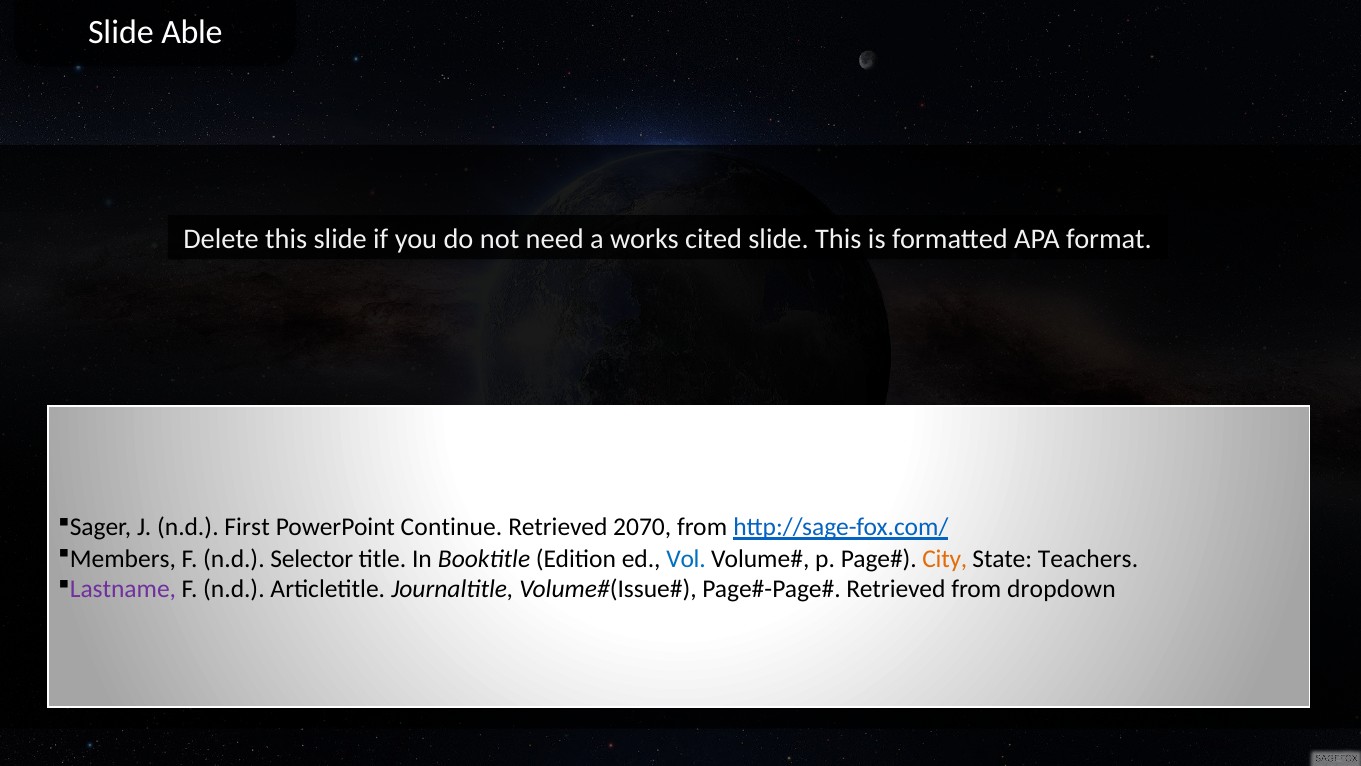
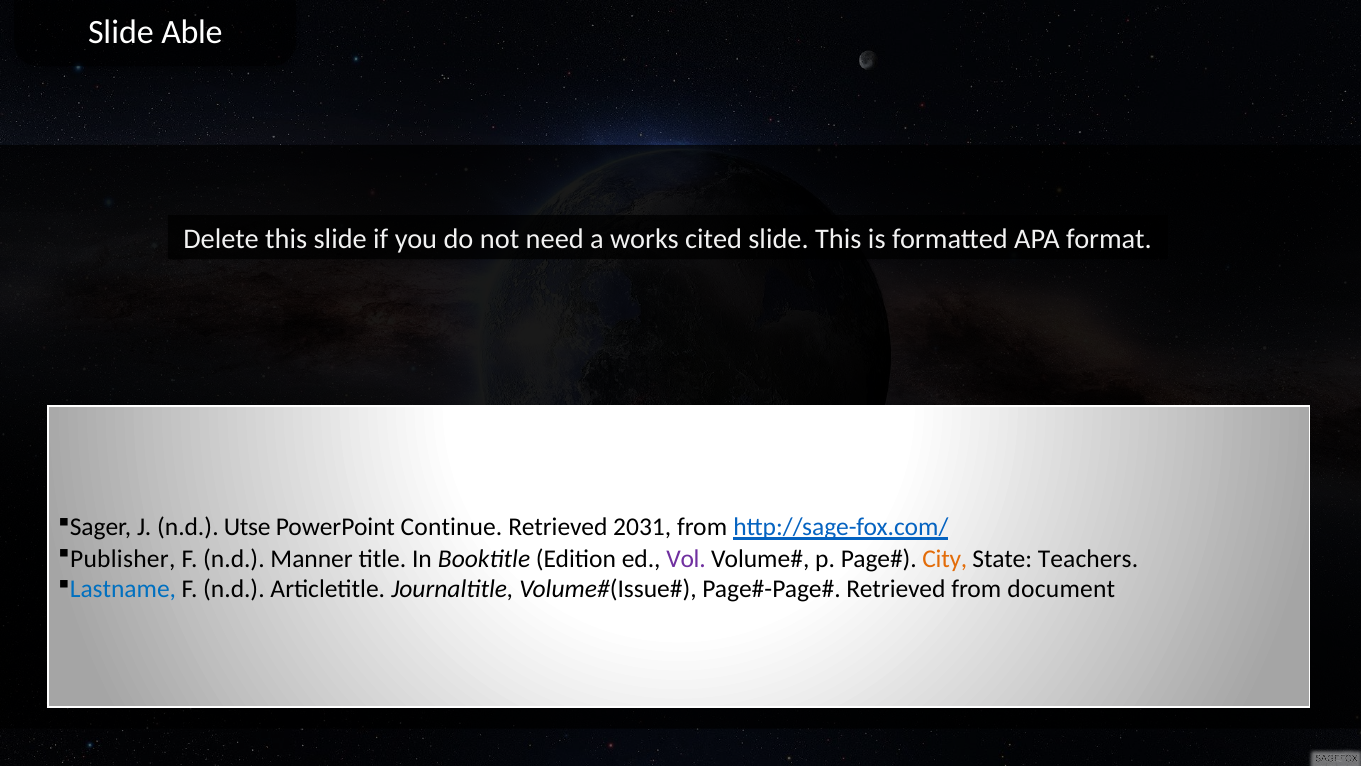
First: First -> Utse
2070: 2070 -> 2031
Members: Members -> Publisher
Selector: Selector -> Manner
Vol colour: blue -> purple
Lastname colour: purple -> blue
dropdown: dropdown -> document
